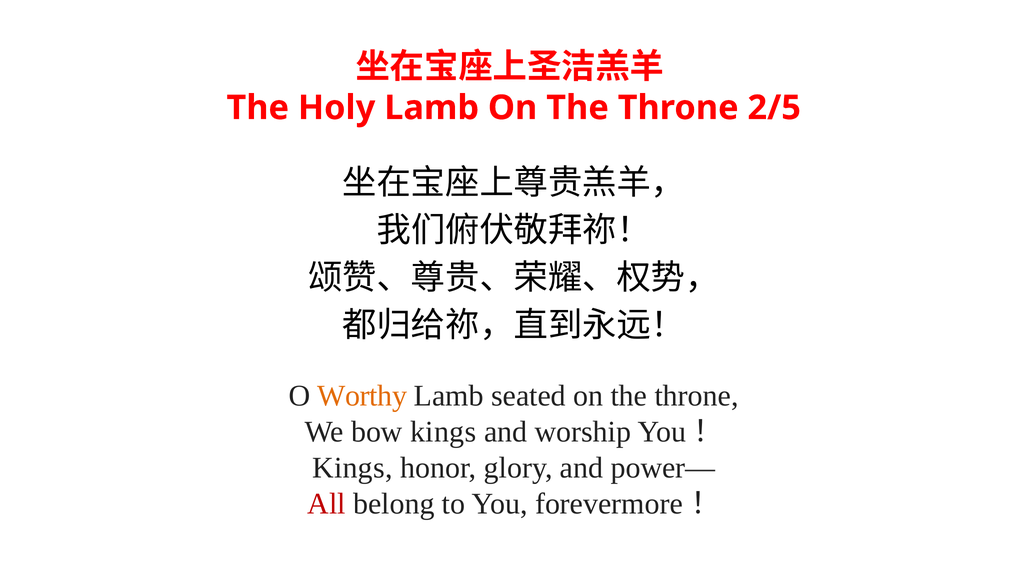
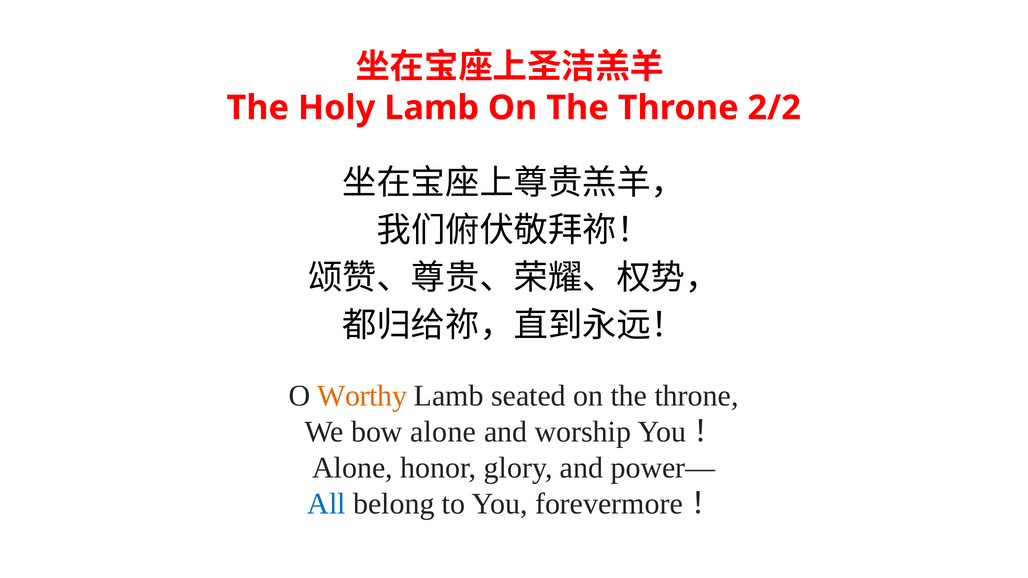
2/5: 2/5 -> 2/2
bow kings: kings -> alone
Kings at (352, 468): Kings -> Alone
All colour: red -> blue
